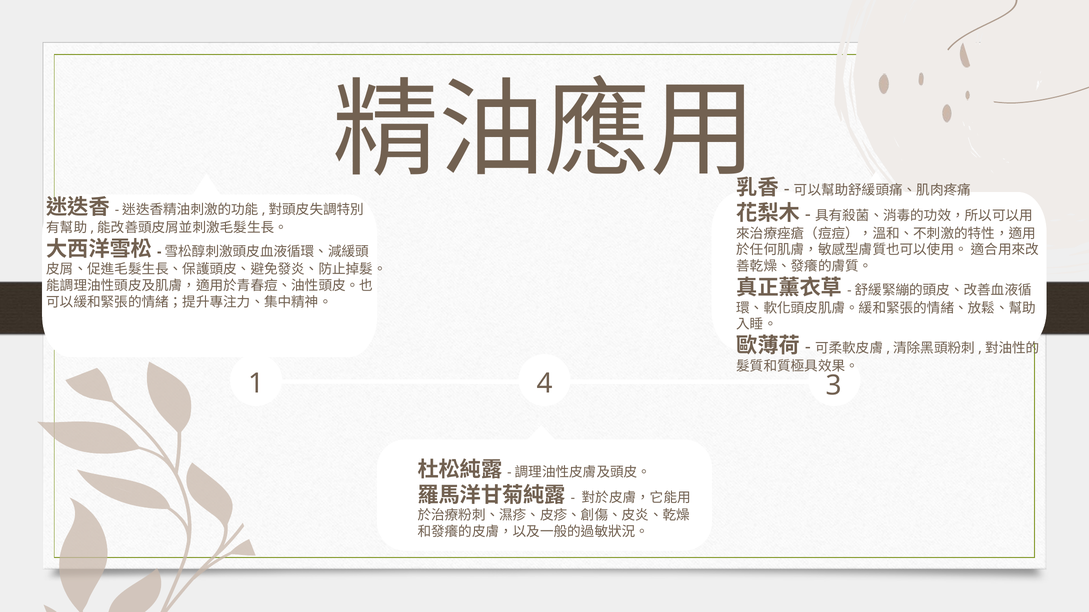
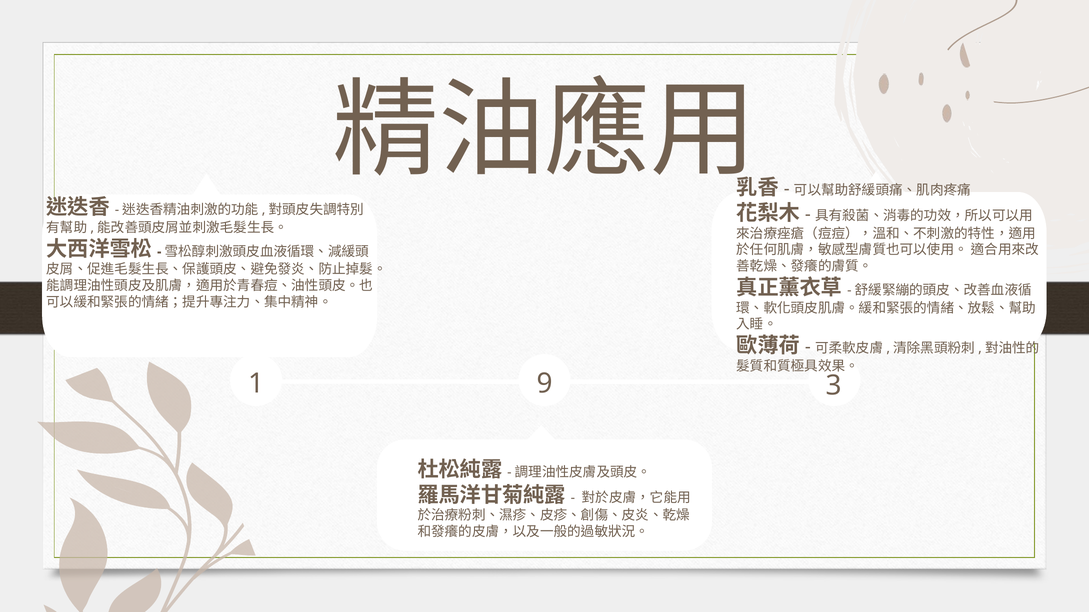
4: 4 -> 9
